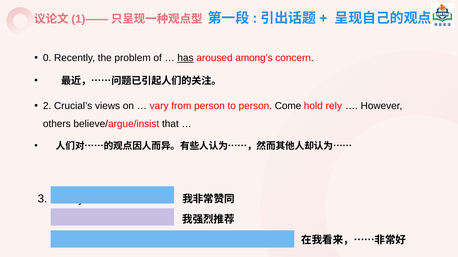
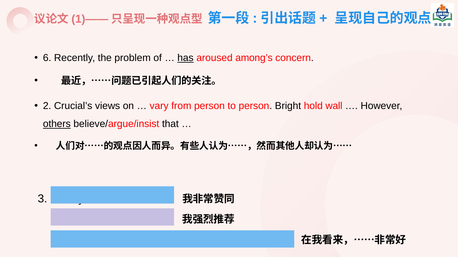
0: 0 -> 6
Come: Come -> Bright
rely: rely -> wall
others underline: none -> present
